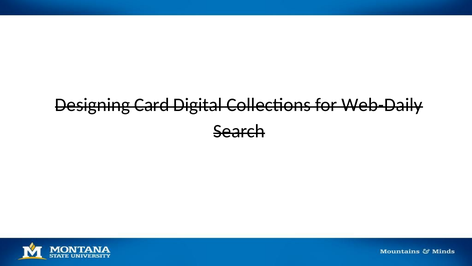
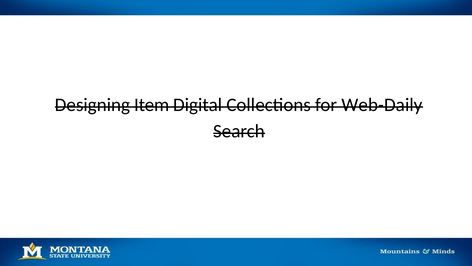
Card: Card -> Item
